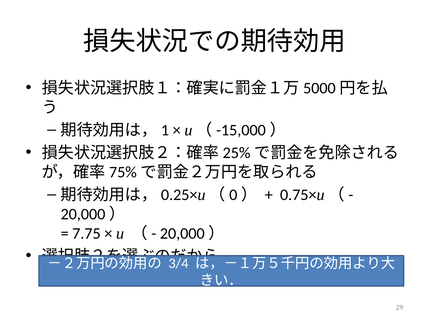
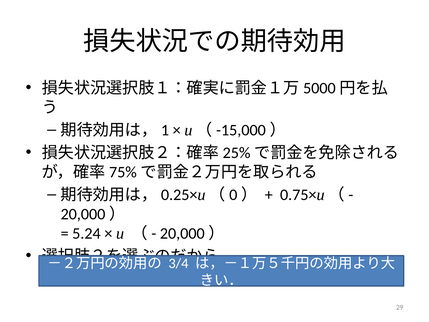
7.75: 7.75 -> 5.24
